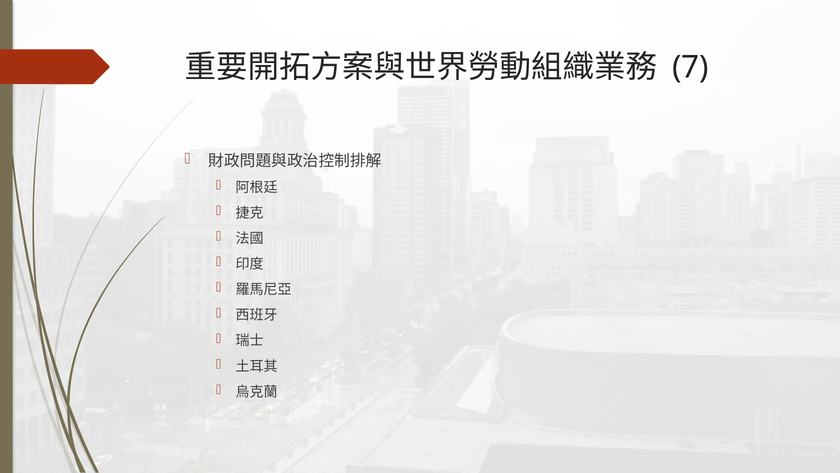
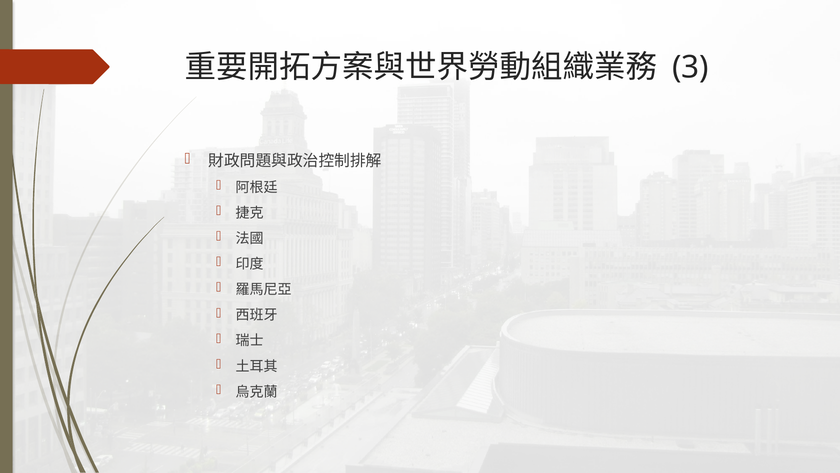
7: 7 -> 3
